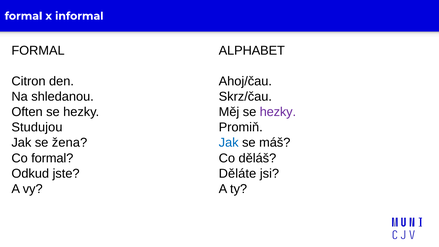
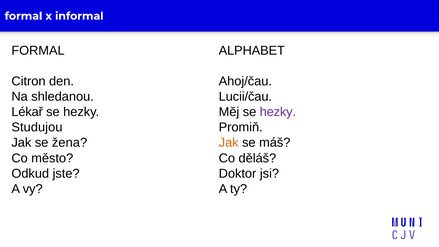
Skrz/čau: Skrz/čau -> Lucii/čau
Often: Often -> Lékař
Jak at (229, 143) colour: blue -> orange
Co formal: formal -> město
Děláte: Děláte -> Doktor
